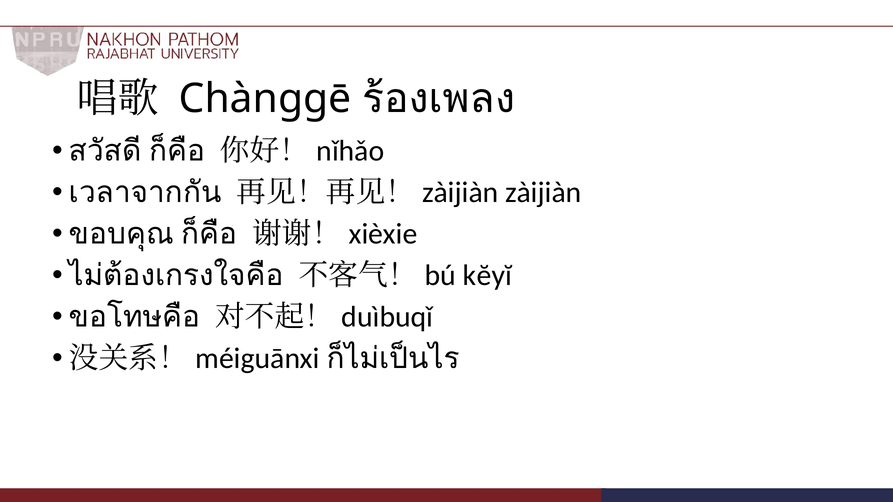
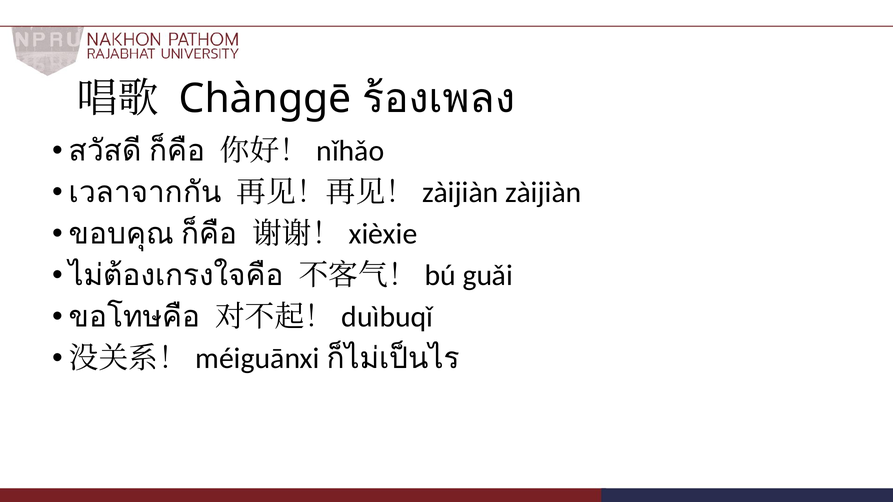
kĕyĭ: kĕyĭ -> guǎi
